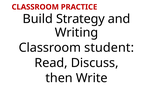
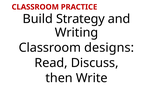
student: student -> designs
